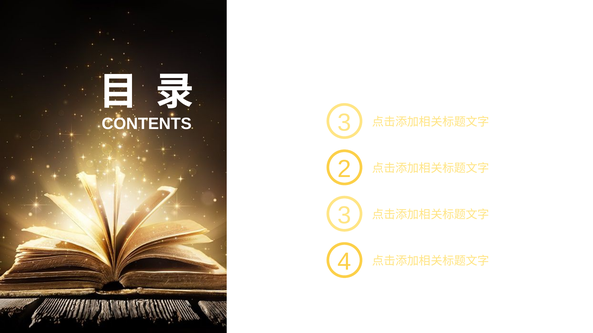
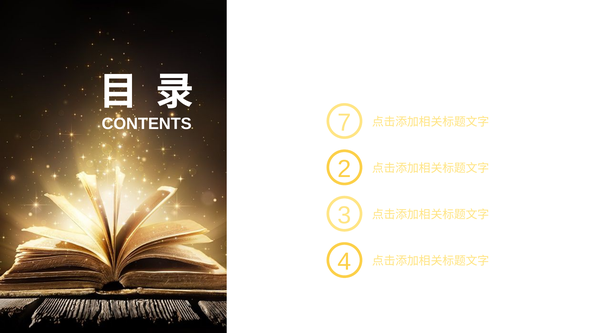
CONTENTS 3: 3 -> 7
